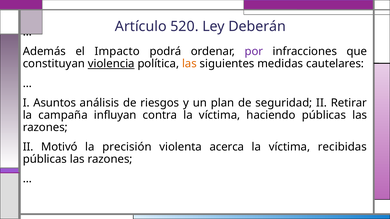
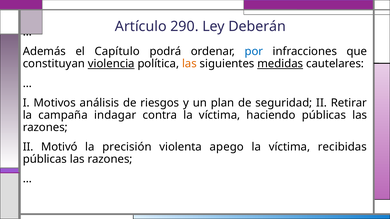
520: 520 -> 290
Impacto: Impacto -> Capítulo
por colour: purple -> blue
medidas underline: none -> present
Asuntos: Asuntos -> Motivos
influyan: influyan -> indagar
acerca: acerca -> apego
